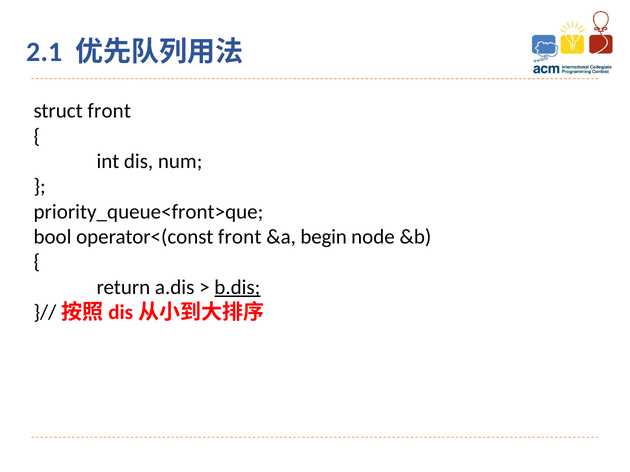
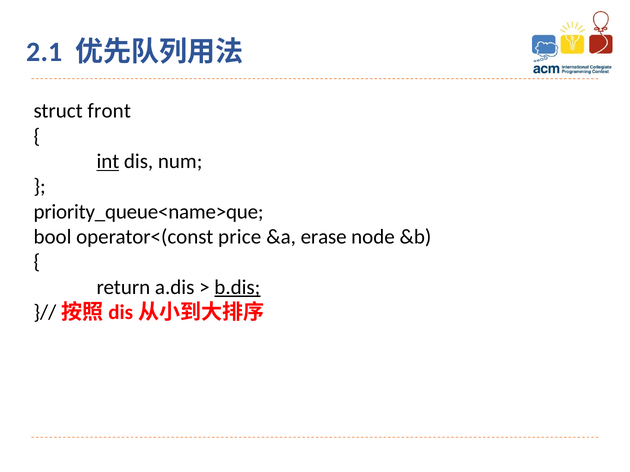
int underline: none -> present
priority_queue<front>que: priority_queue<front>que -> priority_queue<name>que
operator<(const front: front -> price
begin: begin -> erase
